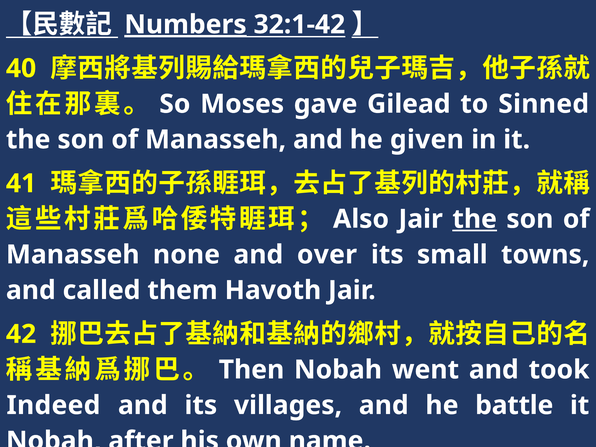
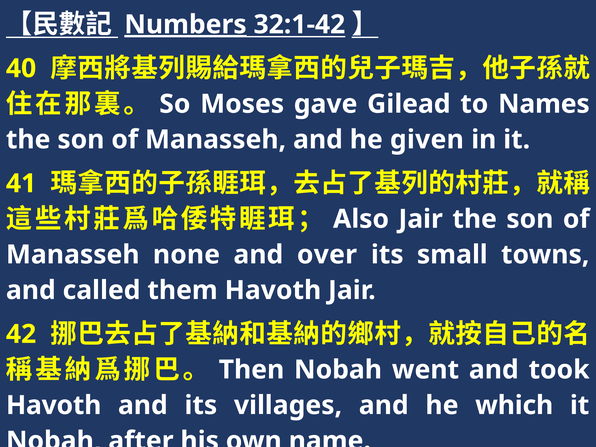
Sinned: Sinned -> Names
the at (475, 219) underline: present -> none
Indeed at (53, 405): Indeed -> Havoth
battle: battle -> which
